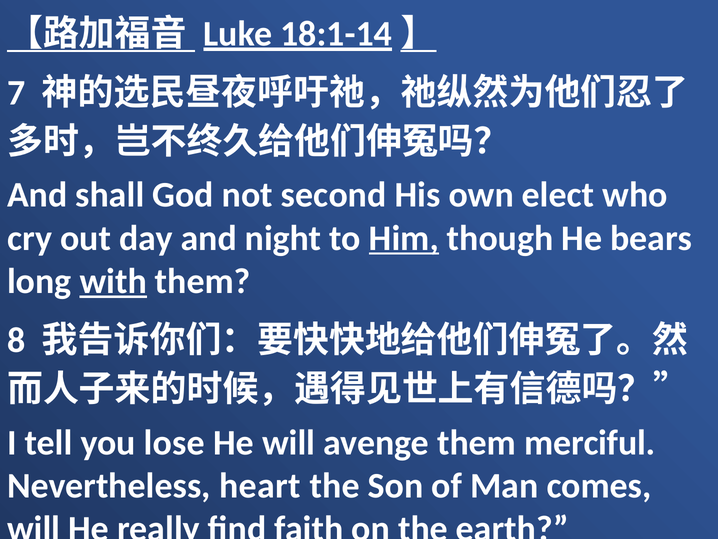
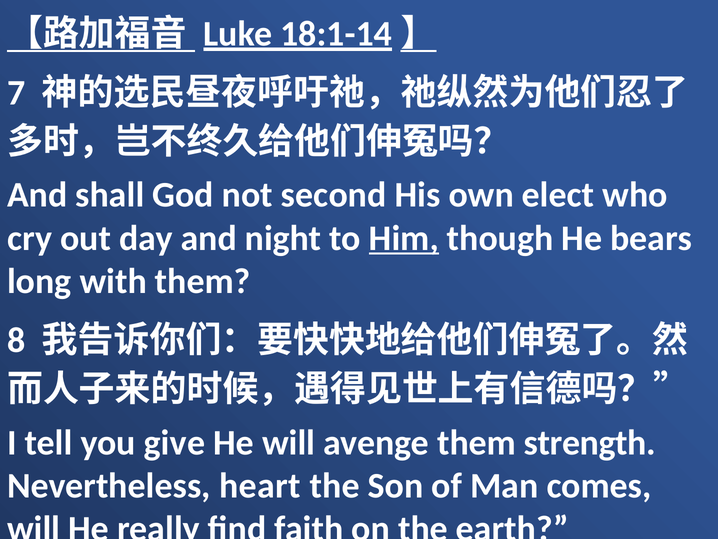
with underline: present -> none
lose: lose -> give
merciful: merciful -> strength
